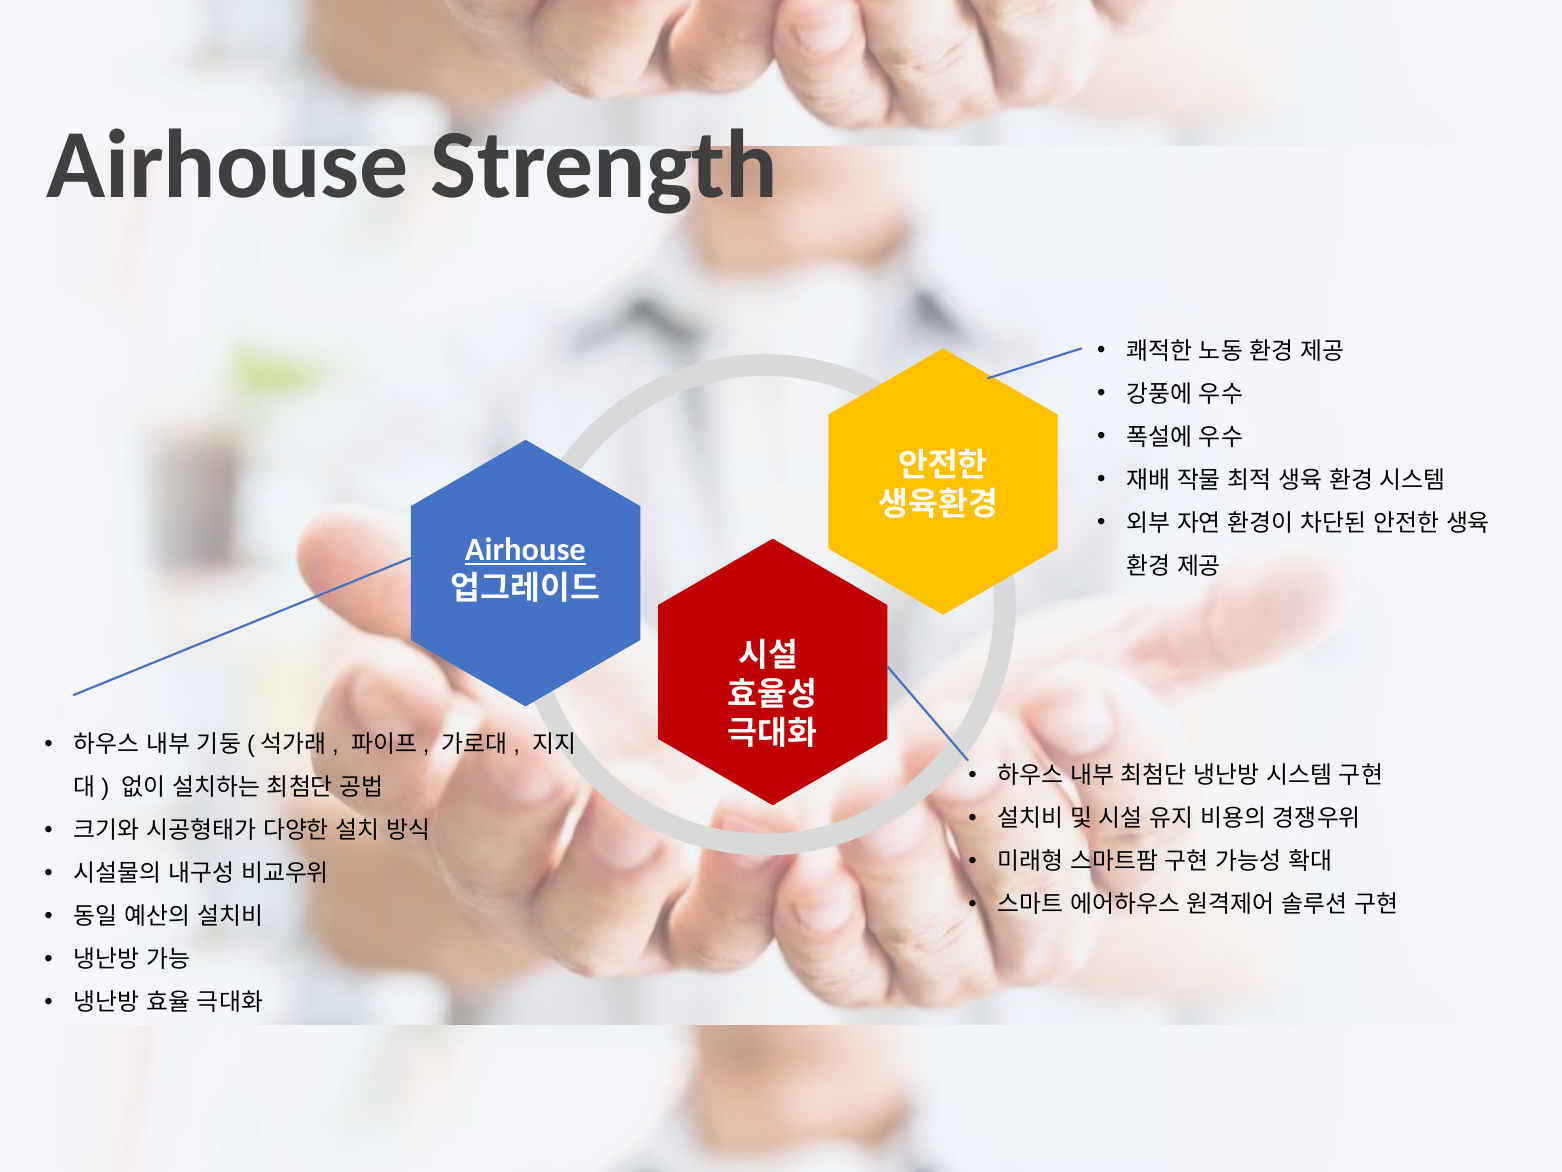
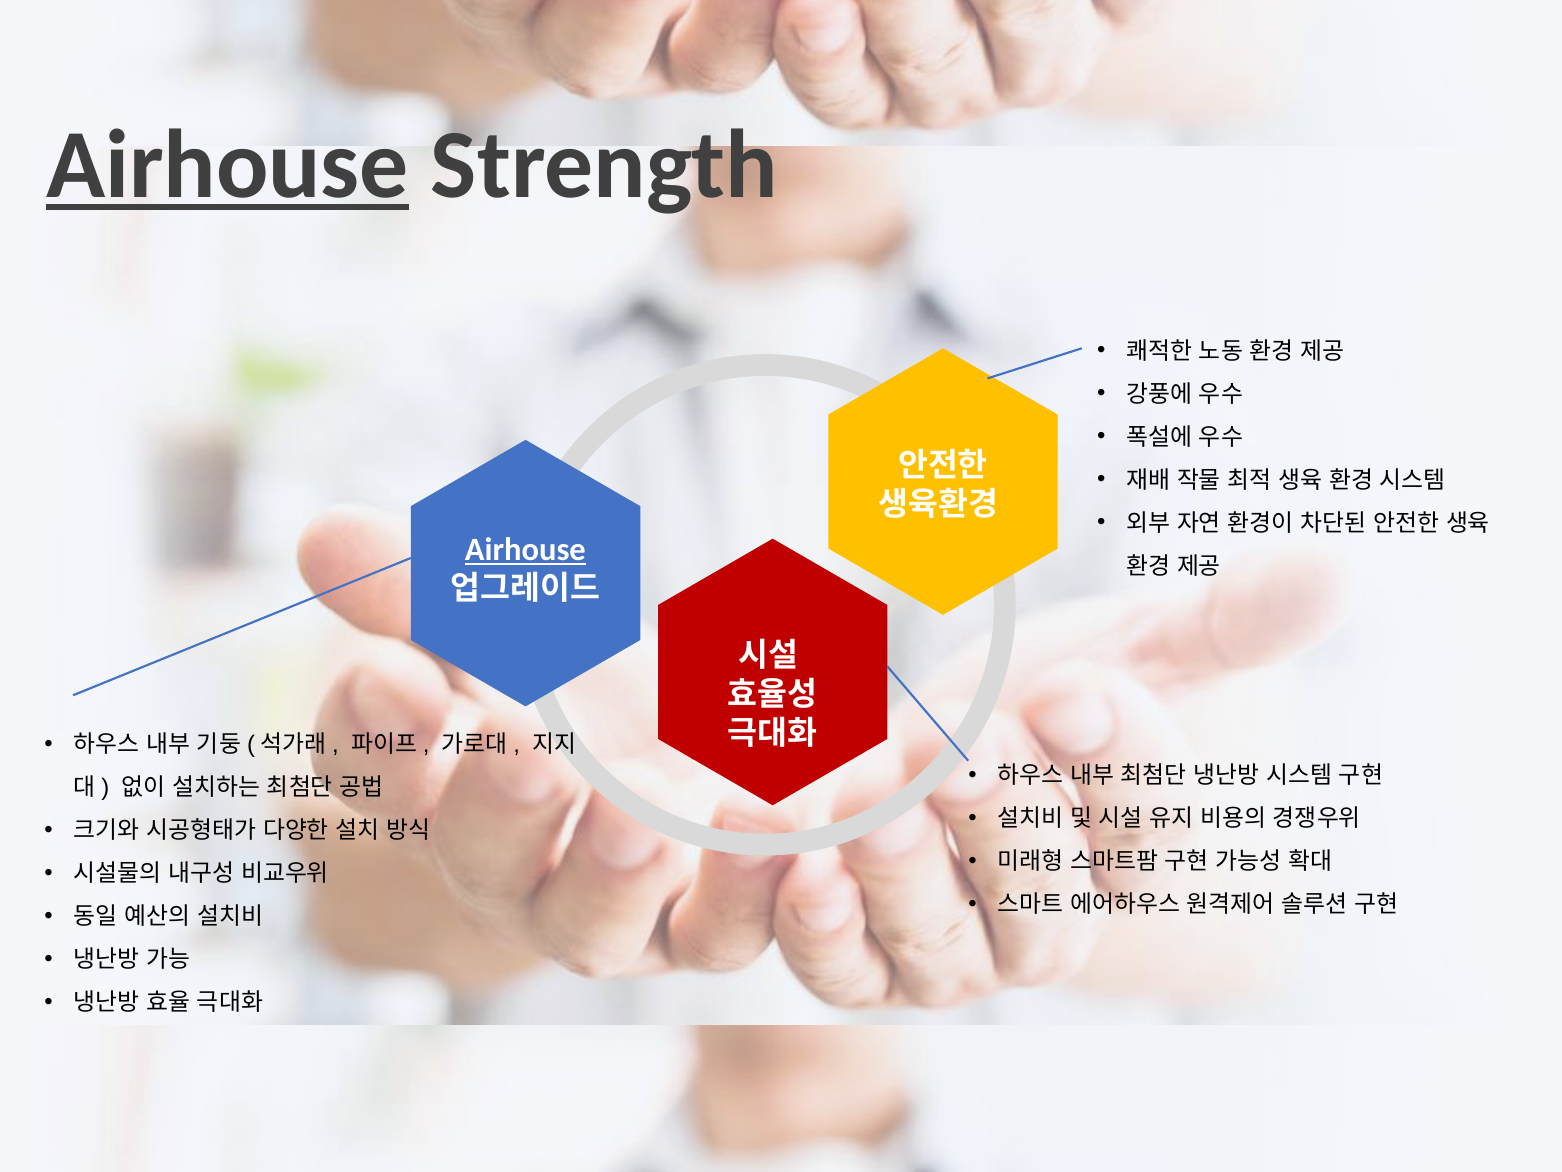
Airhouse at (228, 165) underline: none -> present
